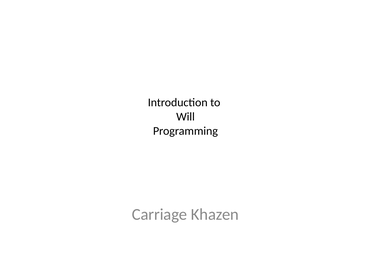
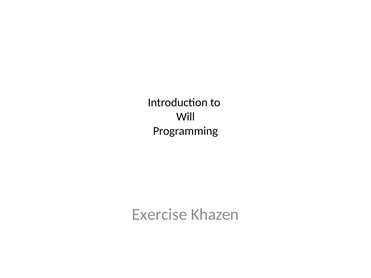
Carriage: Carriage -> Exercise
